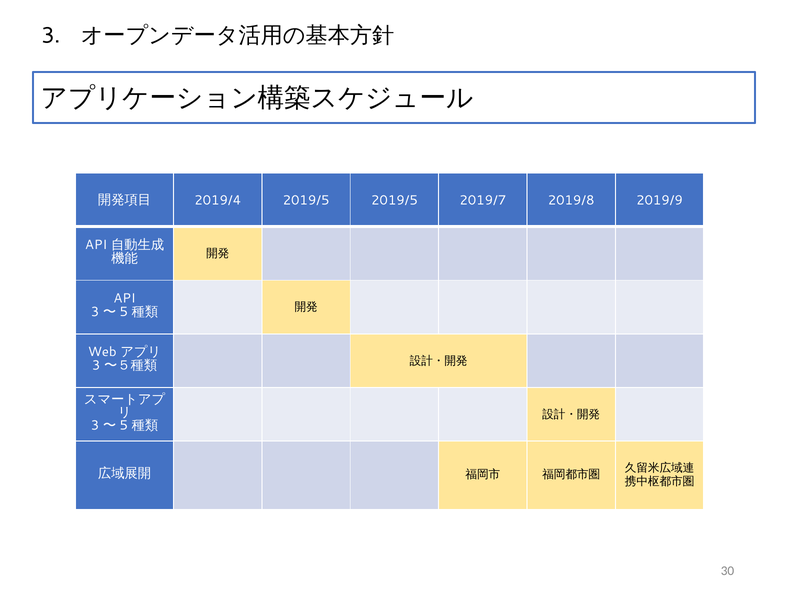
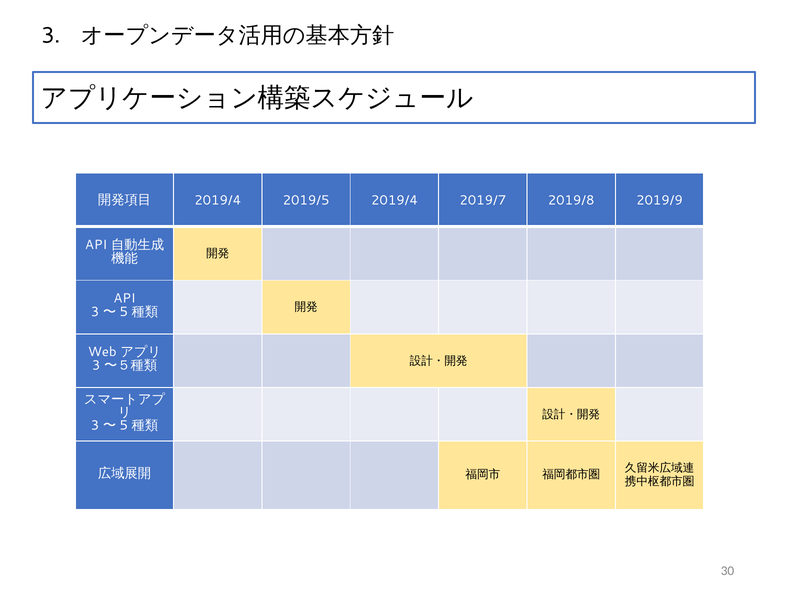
2019/5 2019/5: 2019/5 -> 2019/4
